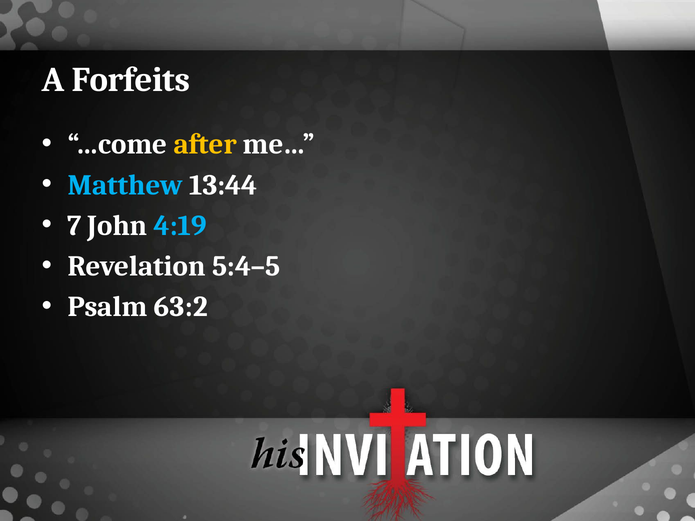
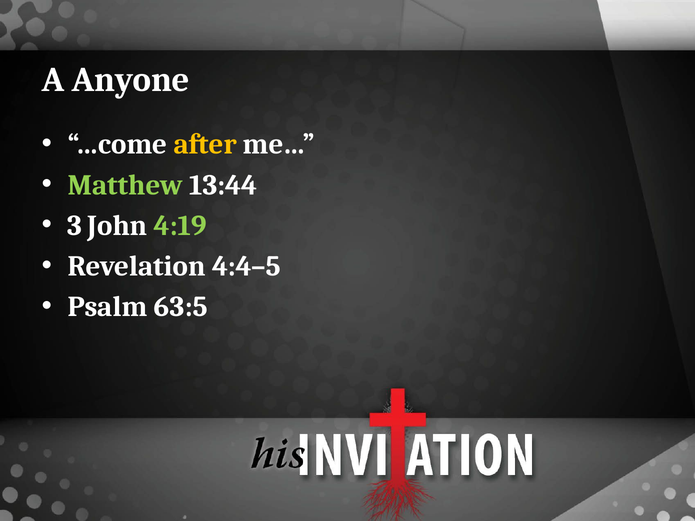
Forfeits: Forfeits -> Anyone
Matthew colour: light blue -> light green
7: 7 -> 3
4:19 colour: light blue -> light green
5:4–5: 5:4–5 -> 4:4–5
63:2: 63:2 -> 63:5
